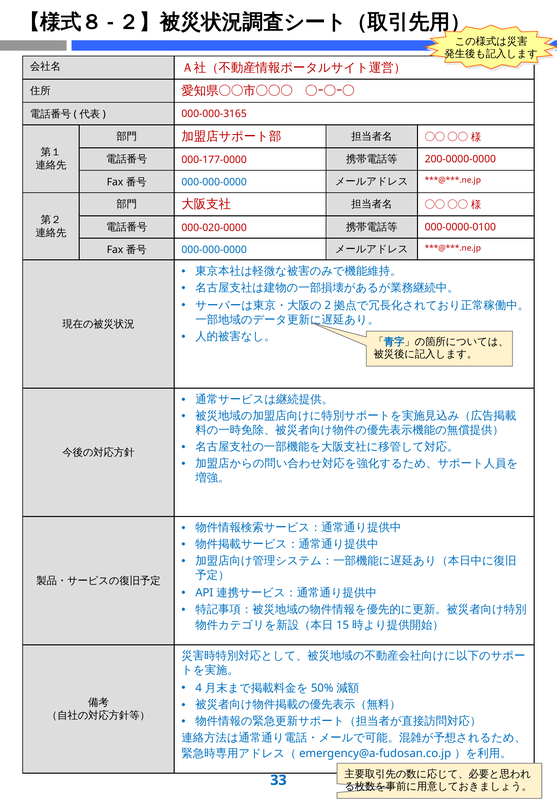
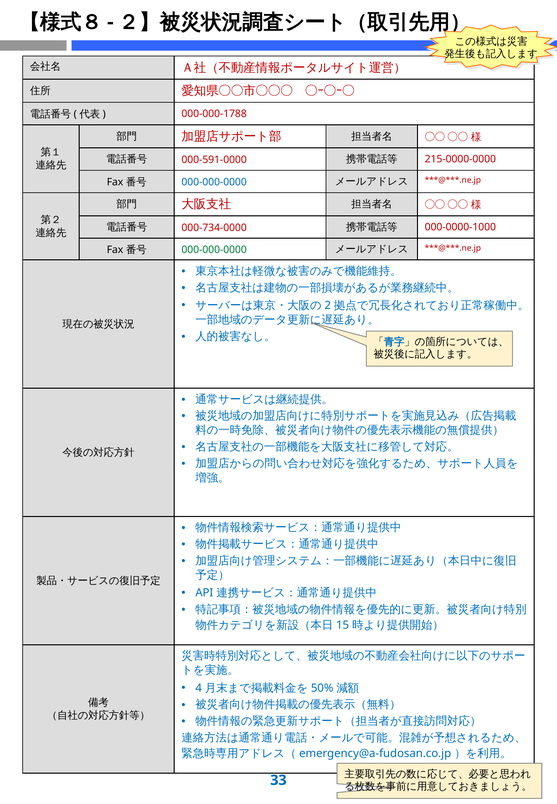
000-000-3165: 000-000-3165 -> 000-000-1788
000-177-0000: 000-177-0000 -> 000-591-0000
200-0000-0000: 200-0000-0000 -> 215-0000-0000
000-020-0000: 000-020-0000 -> 000-734-0000
000-0000-0100: 000-0000-0100 -> 000-0000-1000
000-000-0000 at (214, 250) colour: blue -> green
